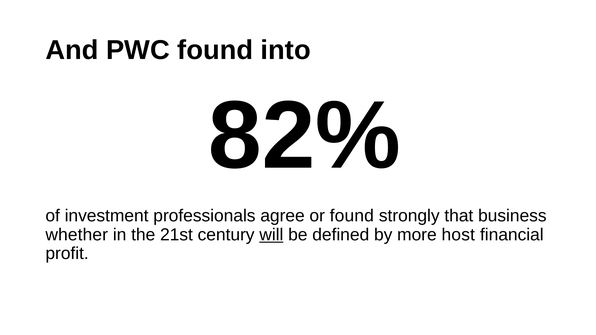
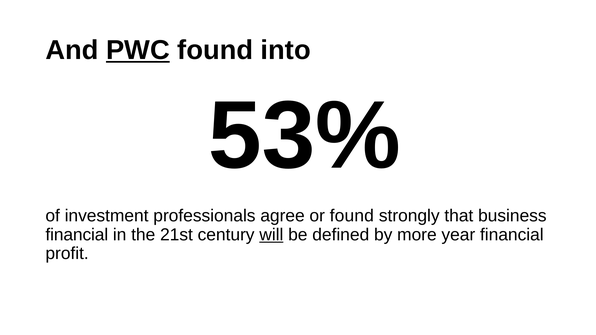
PWC underline: none -> present
82%: 82% -> 53%
whether at (77, 235): whether -> financial
host: host -> year
